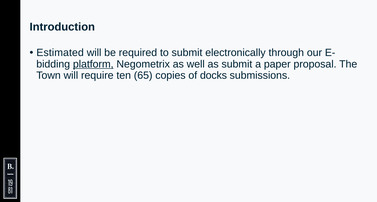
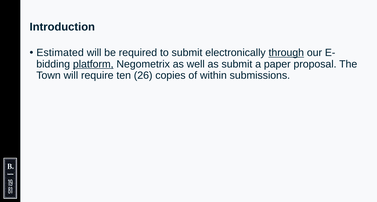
through underline: none -> present
65: 65 -> 26
docks: docks -> within
